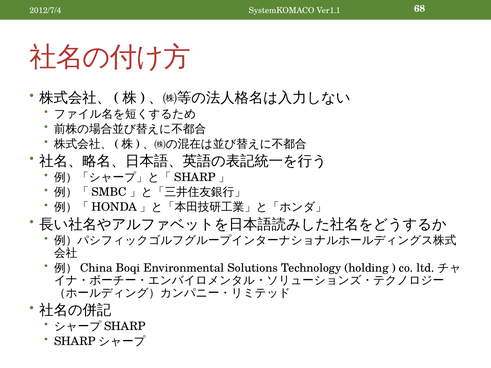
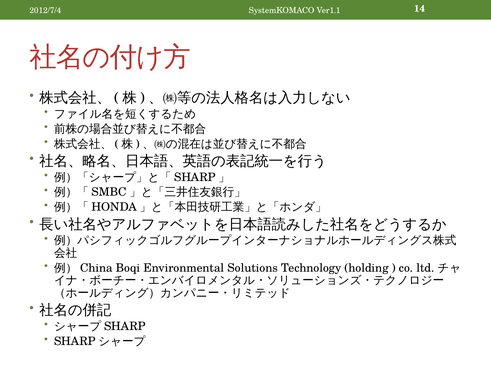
68: 68 -> 14
